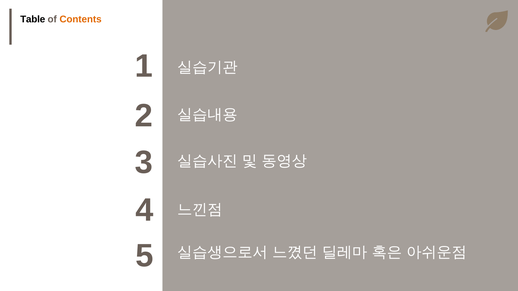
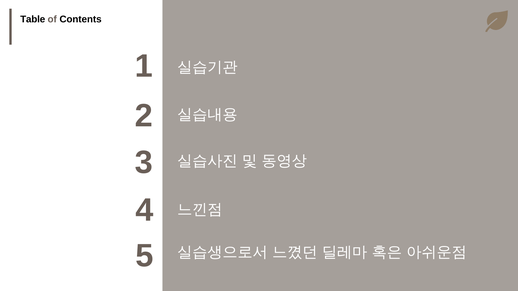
Contents colour: orange -> black
